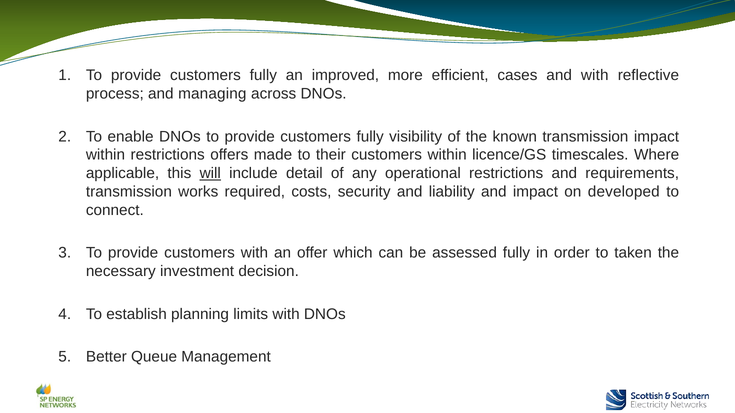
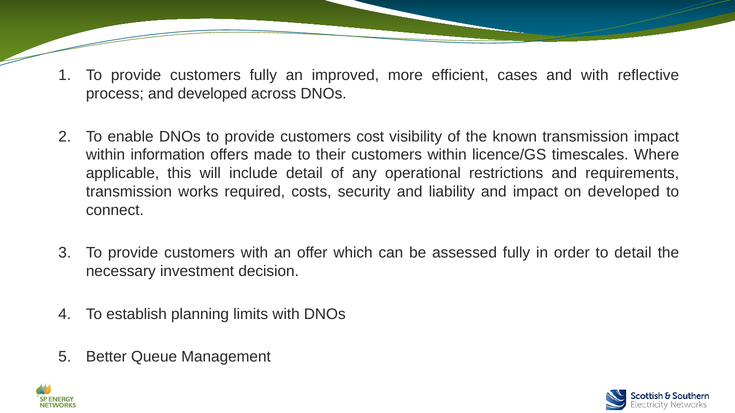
and managing: managing -> developed
fully at (370, 137): fully -> cost
within restrictions: restrictions -> information
will at (210, 173) underline: present -> none
to taken: taken -> detail
